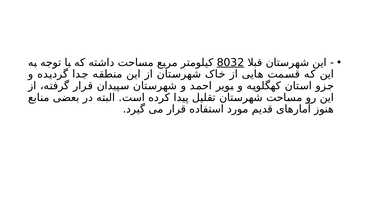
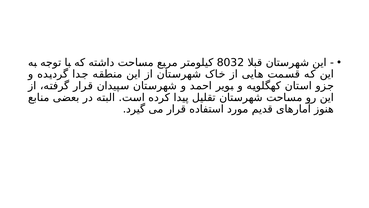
8032 underline: present -> none
